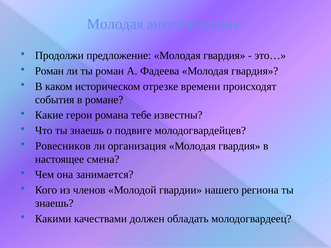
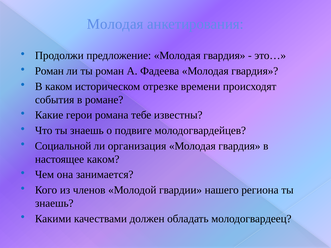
Ровесников: Ровесников -> Социальной
настоящее смена: смена -> каком
